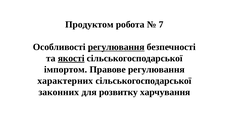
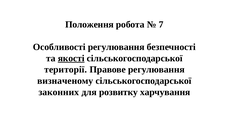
Продуктом: Продуктом -> Положення
регулювання at (116, 47) underline: present -> none
імпортом: імпортом -> території
характерних: характерних -> визначеному
